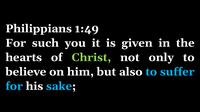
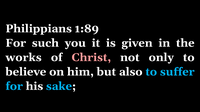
1:49: 1:49 -> 1:89
hearts: hearts -> works
Christ colour: light green -> pink
